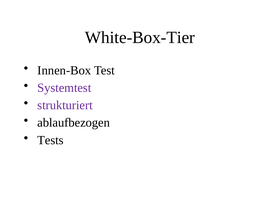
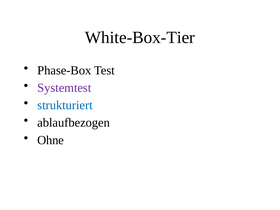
Innen-Box: Innen-Box -> Phase-Box
strukturiert colour: purple -> blue
Tests: Tests -> Ohne
